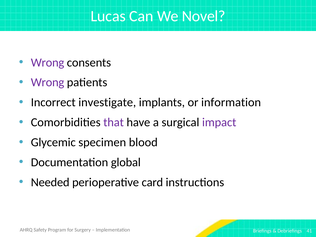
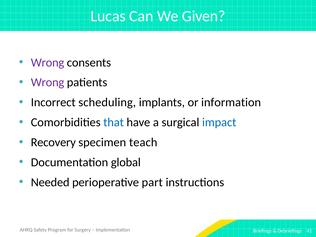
Novel: Novel -> Given
investigate: investigate -> scheduling
that colour: purple -> blue
impact colour: purple -> blue
Glycemic: Glycemic -> Recovery
blood: blood -> teach
card: card -> part
